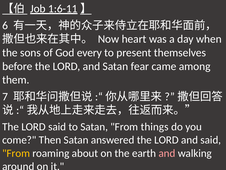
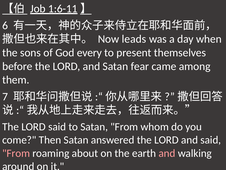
heart: heart -> leads
things: things -> whom
From at (16, 153) colour: yellow -> pink
